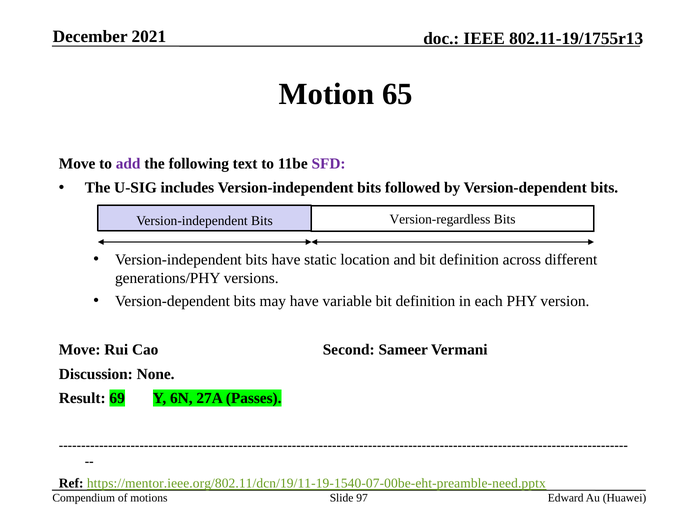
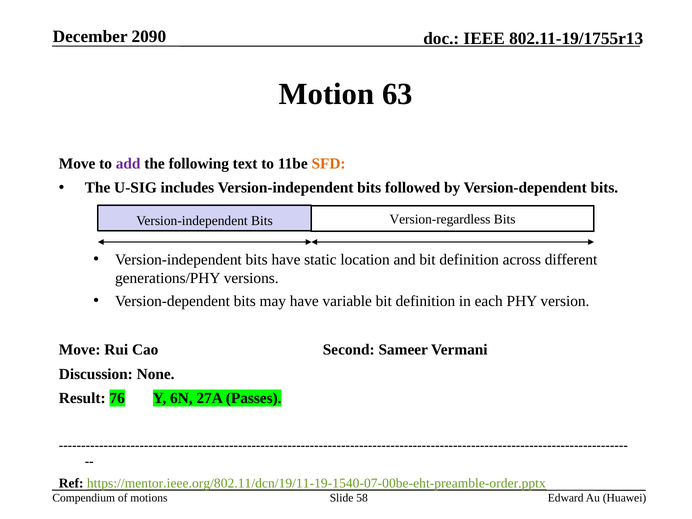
2021: 2021 -> 2090
65: 65 -> 63
SFD colour: purple -> orange
69: 69 -> 76
https://mentor.ieee.org/802.11/dcn/19/11-19-1540-07-00be-eht-preamble-need.pptx: https://mentor.ieee.org/802.11/dcn/19/11-19-1540-07-00be-eht-preamble-need.pptx -> https://mentor.ieee.org/802.11/dcn/19/11-19-1540-07-00be-eht-preamble-order.pptx
97: 97 -> 58
